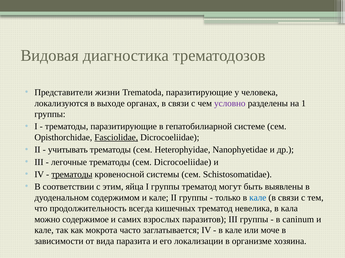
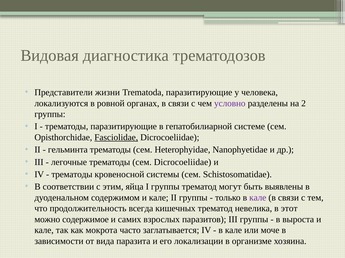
выходе: выходе -> ровной
1: 1 -> 2
учитывать: учитывать -> гельминта
трематоды at (72, 175) underline: present -> none
кале at (258, 198) colour: blue -> purple
кала: кала -> этот
caninum: caninum -> выроста
